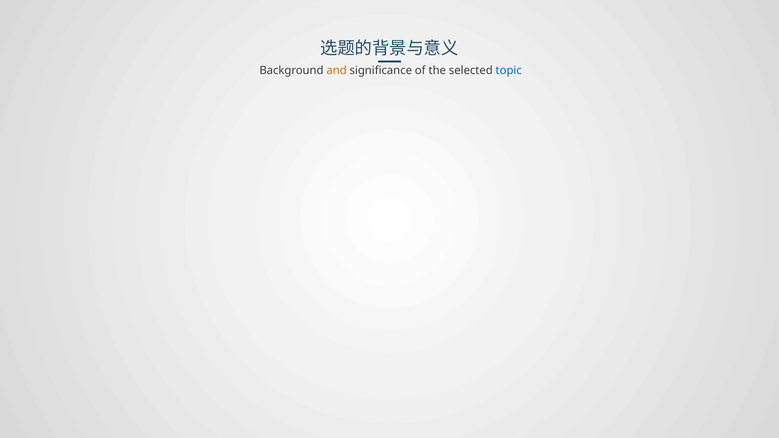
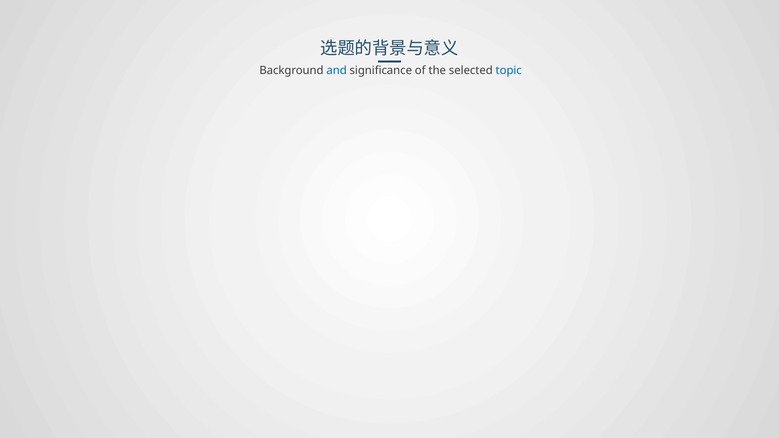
and colour: orange -> blue
